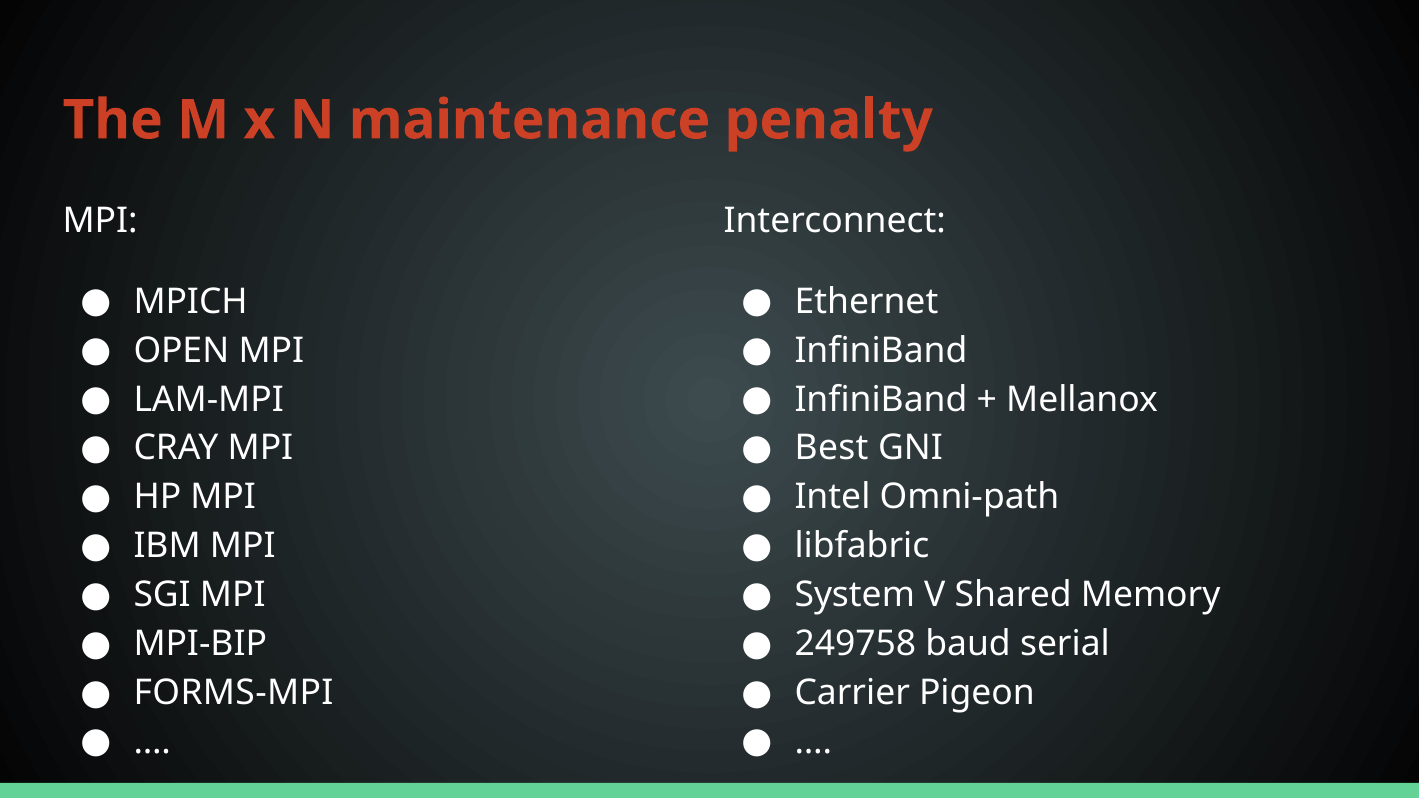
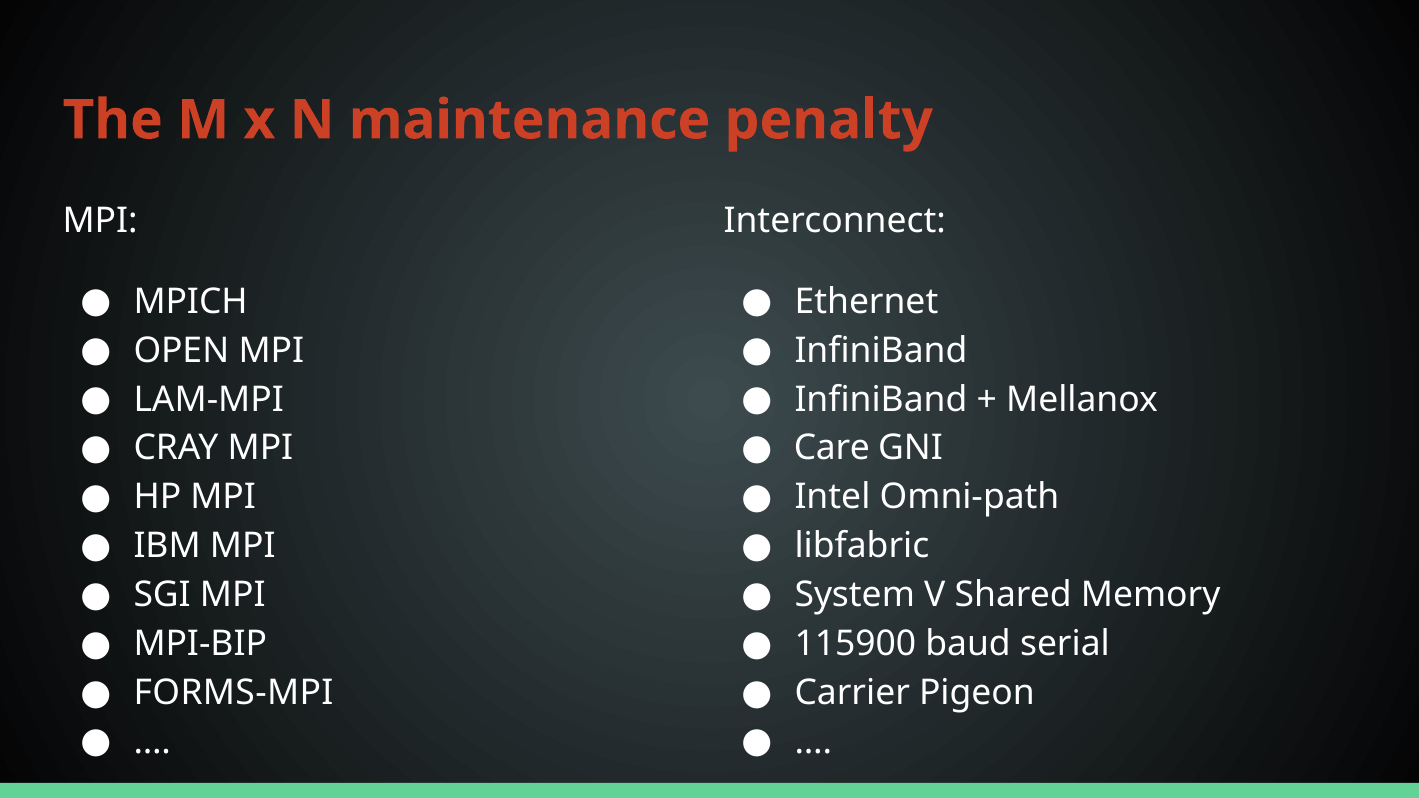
Best: Best -> Care
249758: 249758 -> 115900
